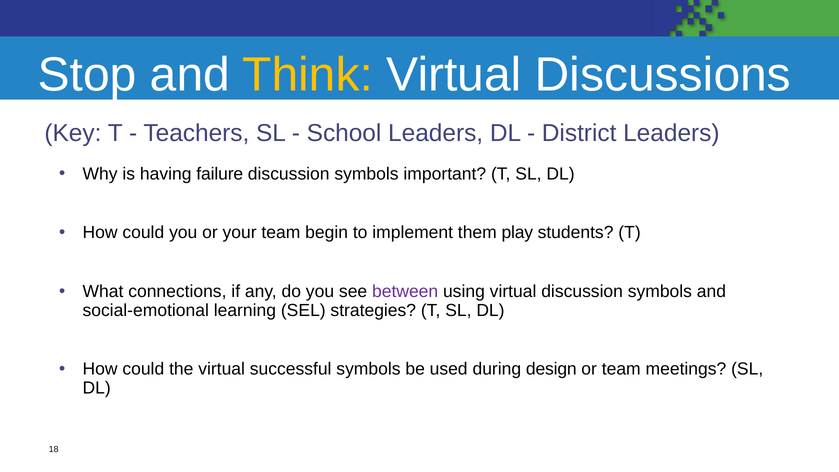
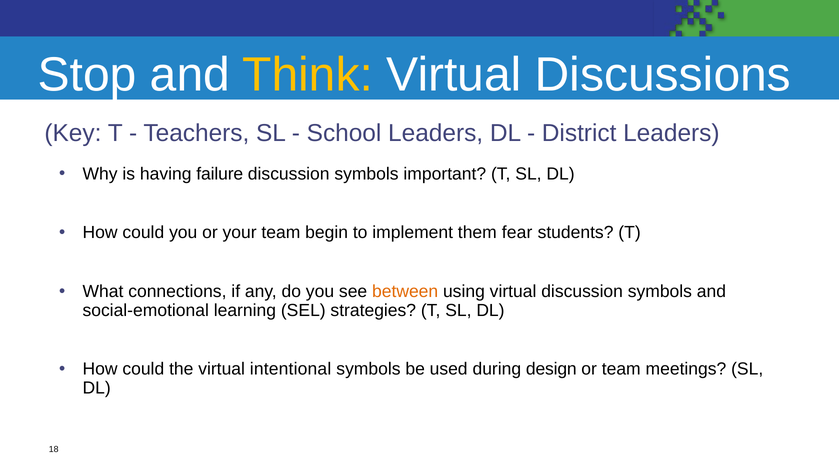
play: play -> fear
between colour: purple -> orange
successful: successful -> intentional
